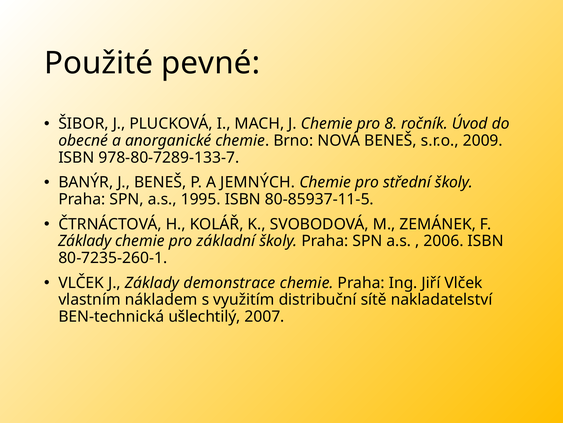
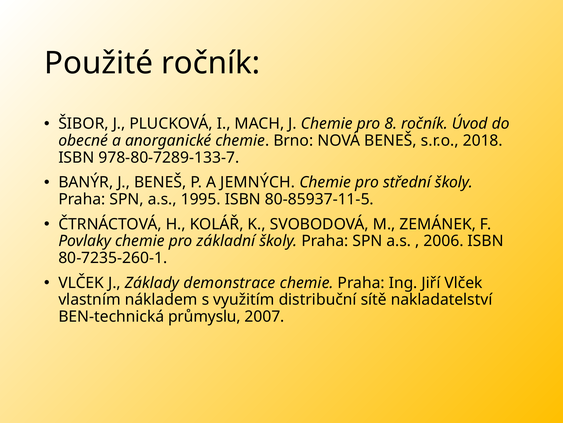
Použité pevné: pevné -> ročník
2009: 2009 -> 2018
Základy at (85, 241): Základy -> Povlaky
ušlechtilý: ušlechtilý -> průmyslu
